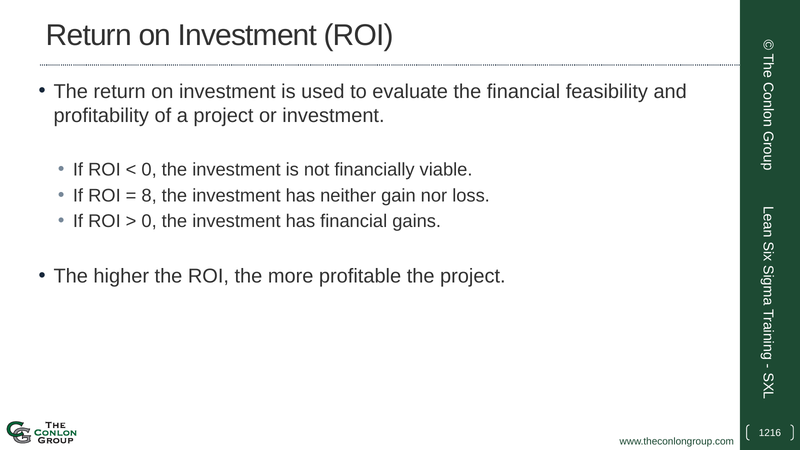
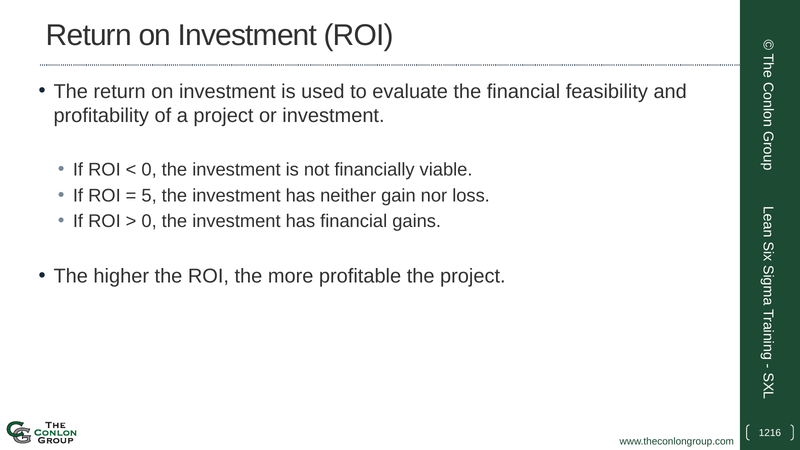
8: 8 -> 5
